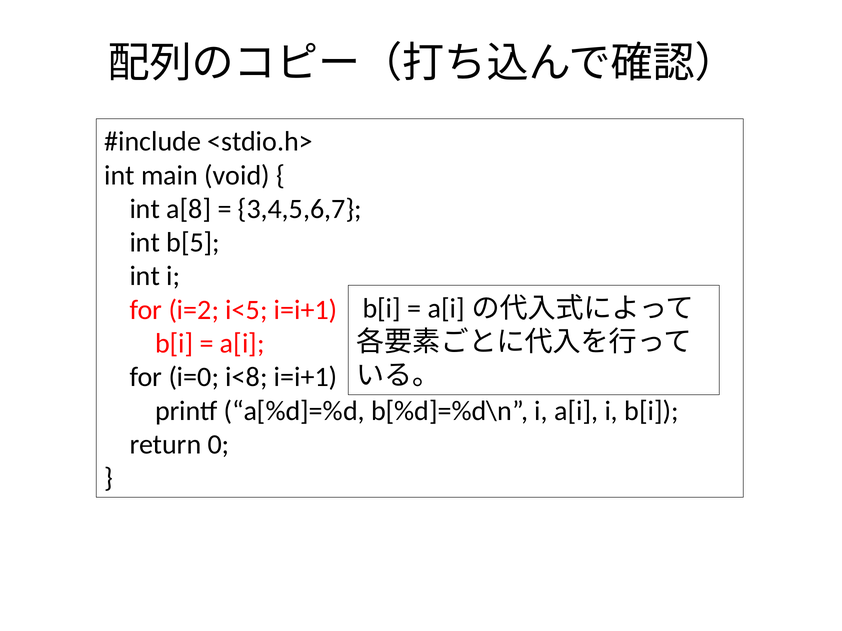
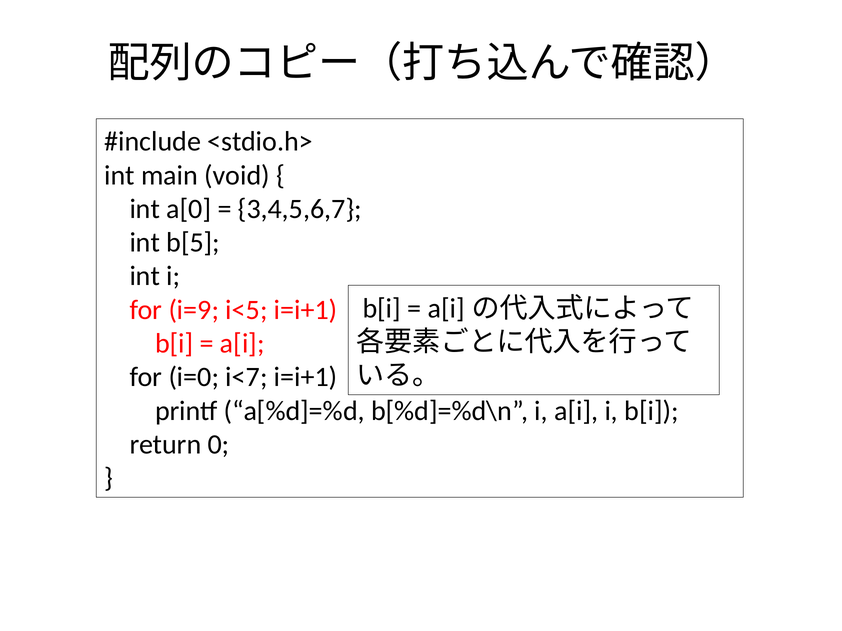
a[8: a[8 -> a[0
i=2: i=2 -> i=9
i<8: i<8 -> i<7
